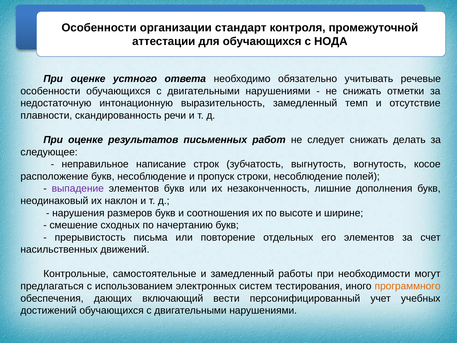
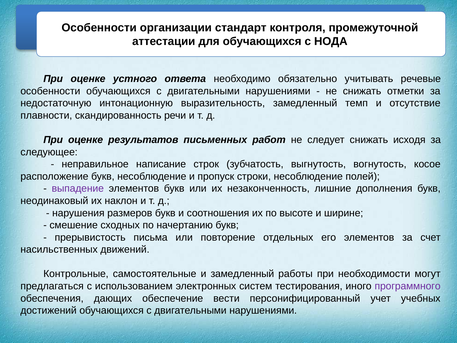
делать: делать -> исходя
программного colour: orange -> purple
включающий: включающий -> обеспечение
